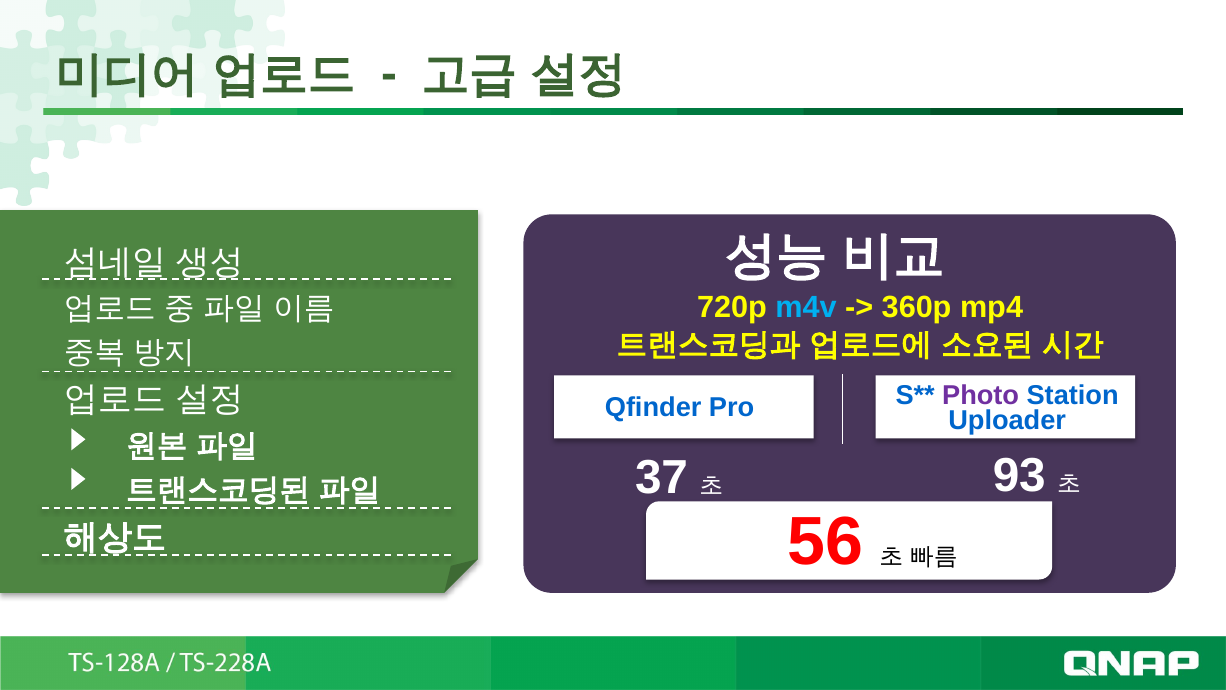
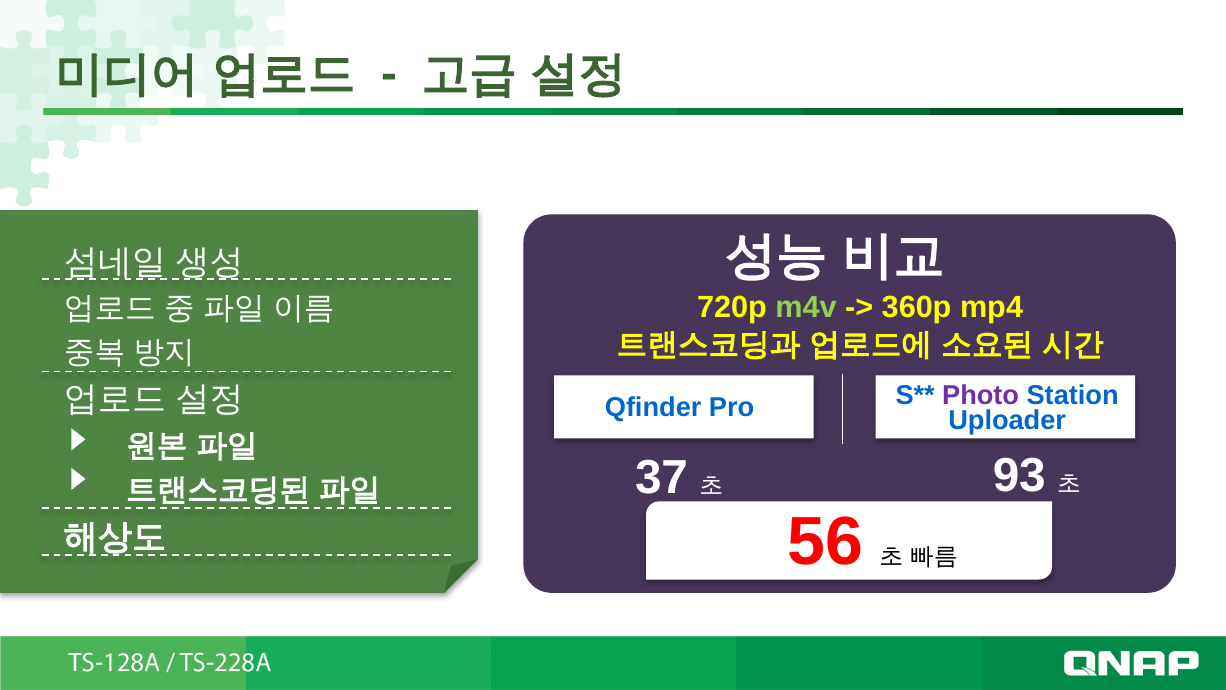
m4v colour: light blue -> light green
